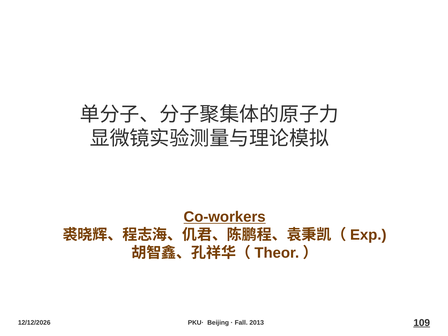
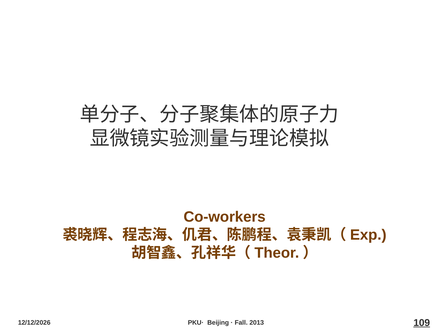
Co-workers underline: present -> none
